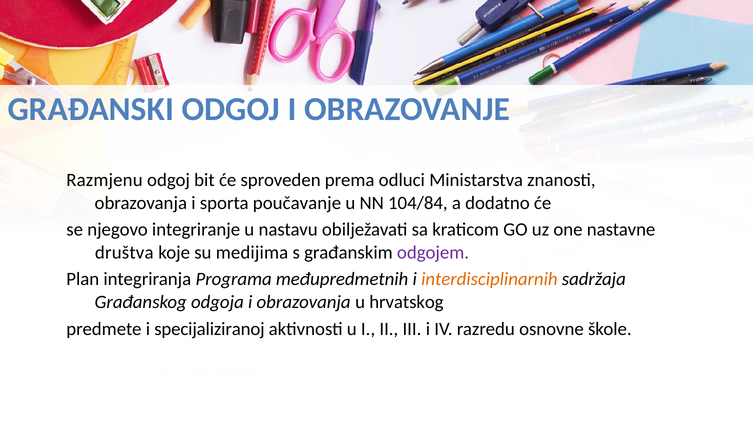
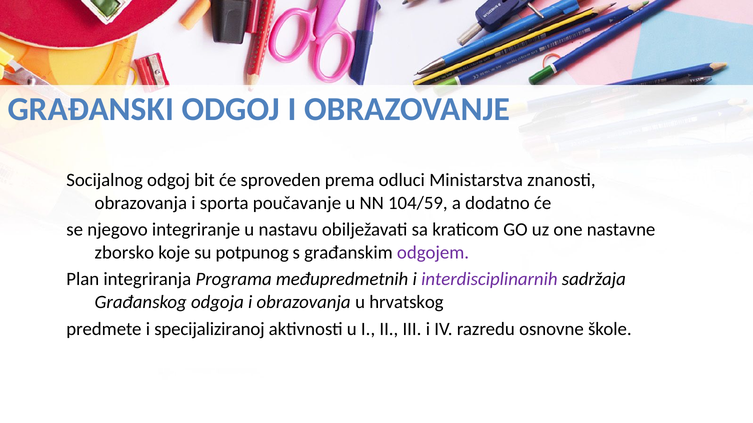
Razmjenu: Razmjenu -> Socijalnog
104/84: 104/84 -> 104/59
društva: društva -> zborsko
medijima: medijima -> potpunog
interdisciplinarnih colour: orange -> purple
